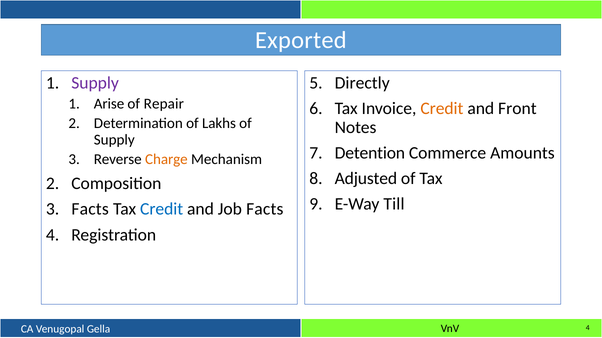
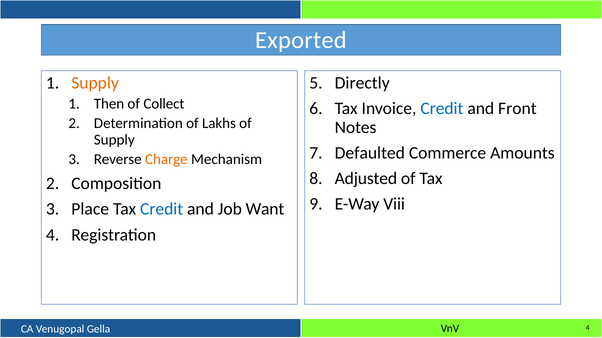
Supply at (95, 83) colour: purple -> orange
Arise: Arise -> Then
Repair: Repair -> Collect
Credit at (442, 109) colour: orange -> blue
Detention: Detention -> Defaulted
Till: Till -> Viii
Facts at (90, 210): Facts -> Place
Job Facts: Facts -> Want
